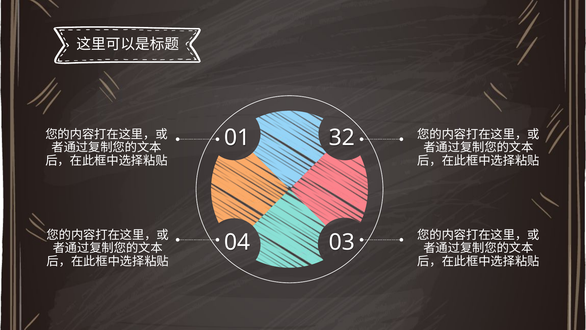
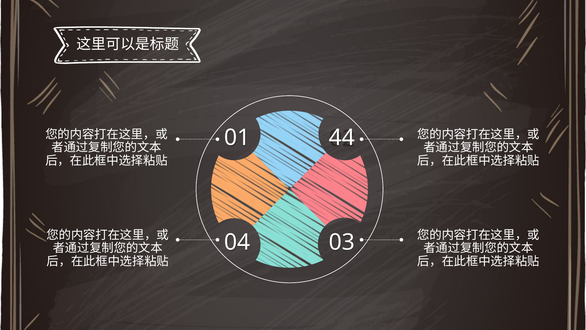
32: 32 -> 44
